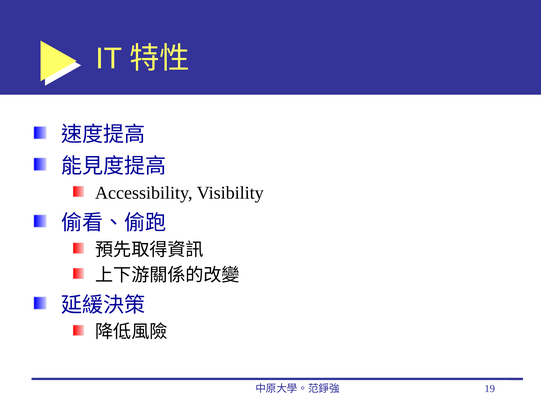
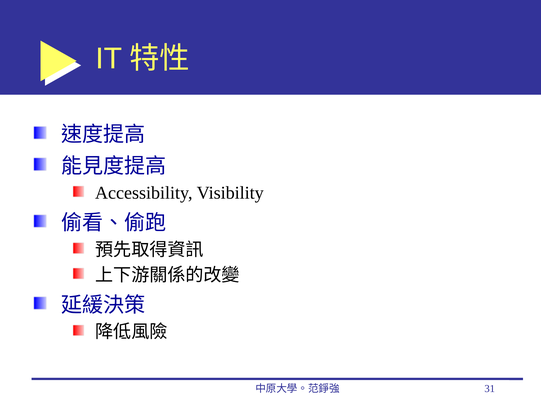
19: 19 -> 31
